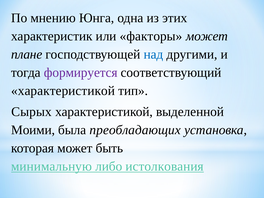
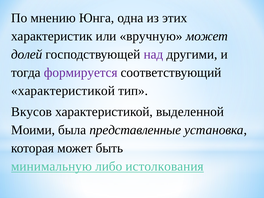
факторы: факторы -> вручную
плане: плане -> долей
над colour: blue -> purple
Сырых: Сырых -> Вкусов
преобладающих: преобладающих -> представленные
